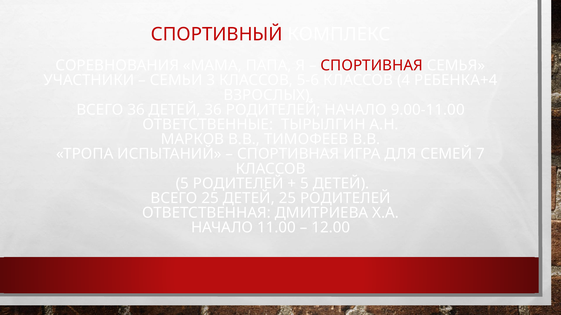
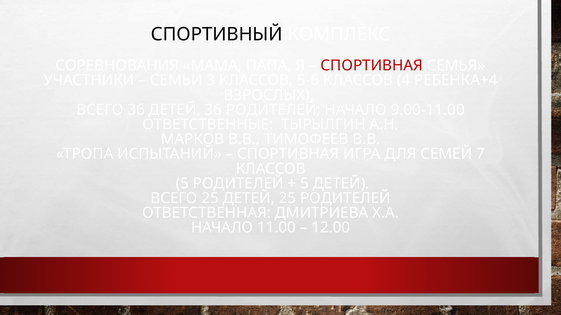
СПОРТИВНЫЙ colour: red -> black
